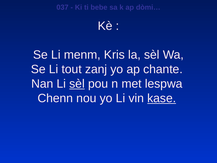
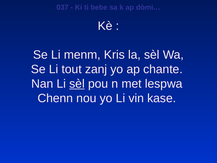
kase underline: present -> none
